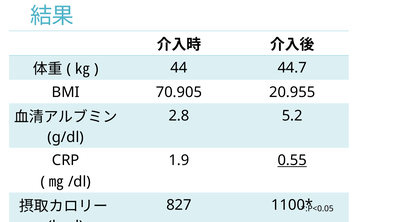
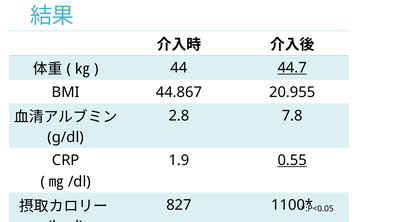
44.7 underline: none -> present
70.905: 70.905 -> 44.867
5.2: 5.2 -> 7.8
